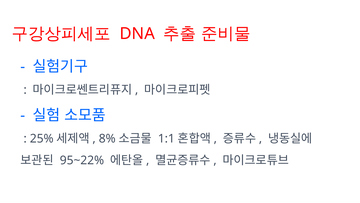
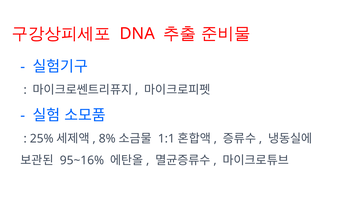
95~22%: 95~22% -> 95~16%
